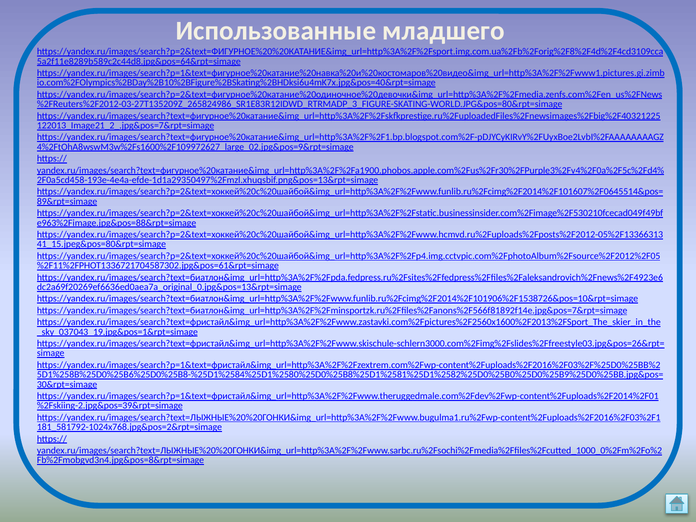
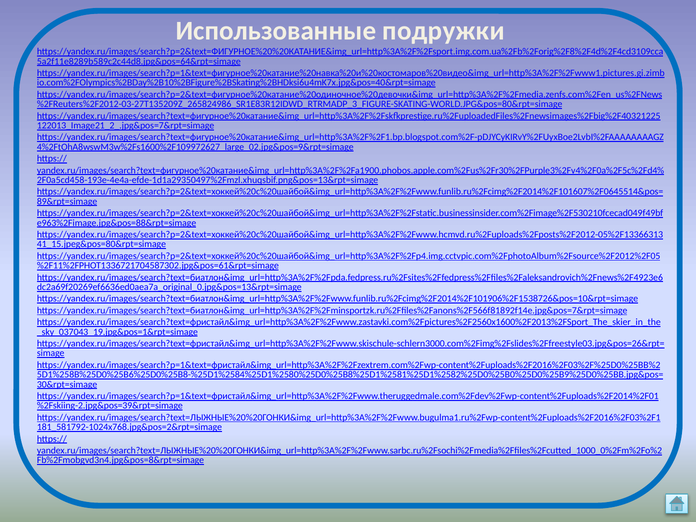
младшего: младшего -> подружки
